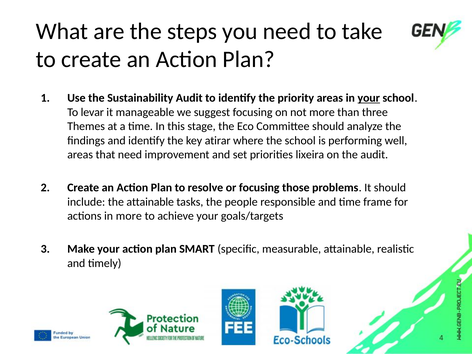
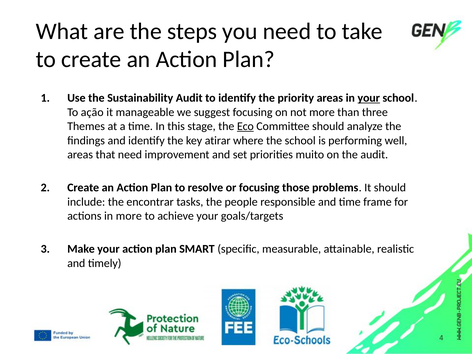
levar: levar -> ação
Eco underline: none -> present
lixeira: lixeira -> muito
the attainable: attainable -> encontrar
